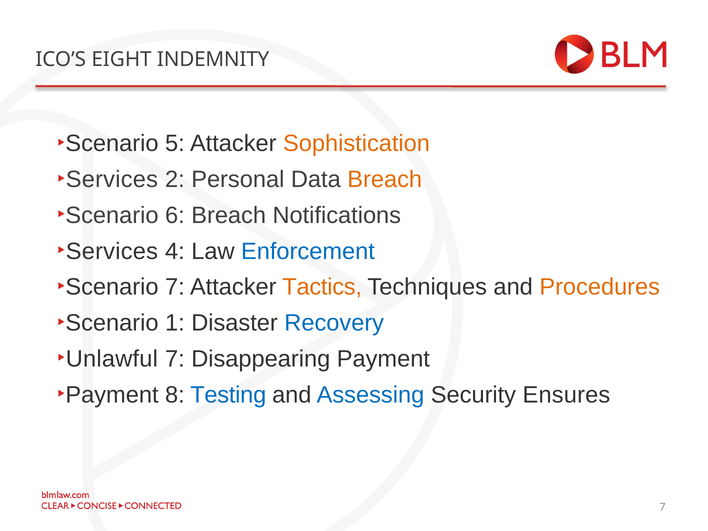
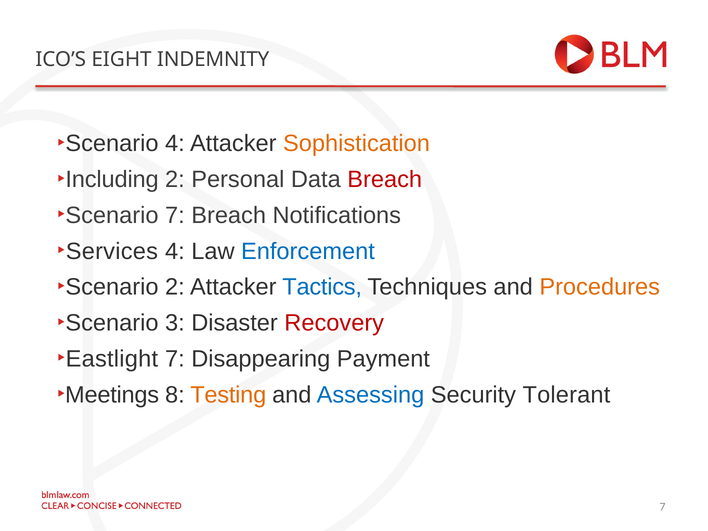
Scenario 5: 5 -> 4
Services at (112, 180): Services -> Including
Breach at (385, 180) colour: orange -> red
Scenario 6: 6 -> 7
Scenario 7: 7 -> 2
Tactics colour: orange -> blue
1: 1 -> 3
Recovery colour: blue -> red
Unlawful: Unlawful -> Eastlight
Payment at (112, 395): Payment -> Meetings
Testing colour: blue -> orange
Ensures: Ensures -> Tolerant
